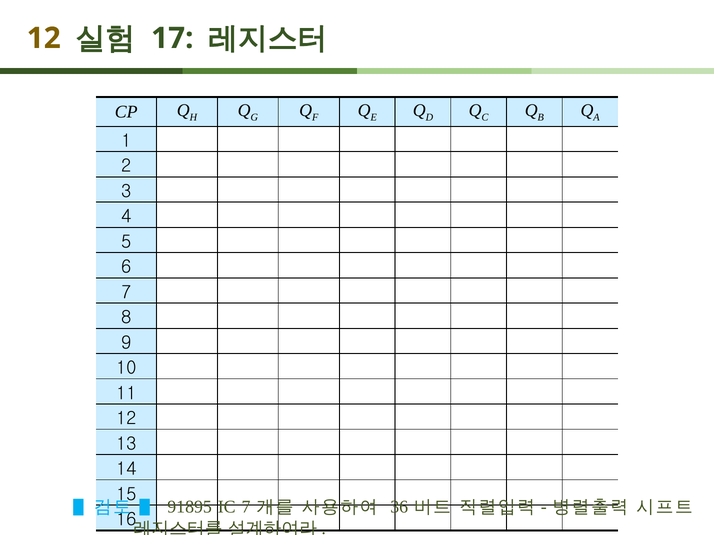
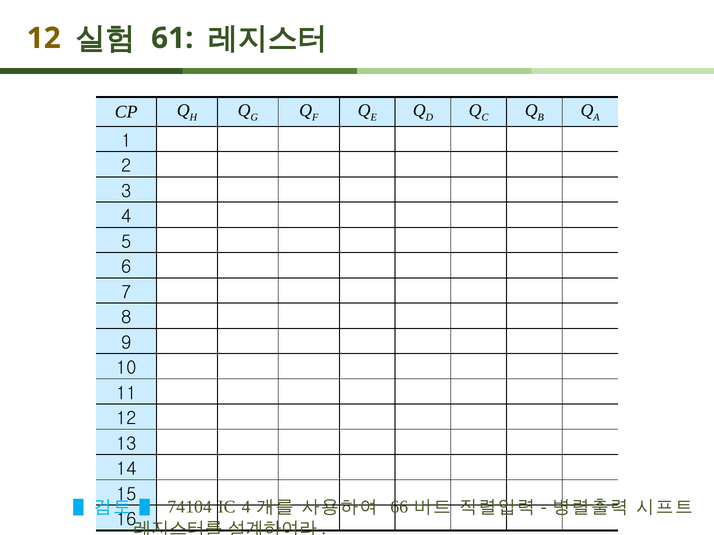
17: 17 -> 61
91895: 91895 -> 74104
IC 7: 7 -> 4
36: 36 -> 66
